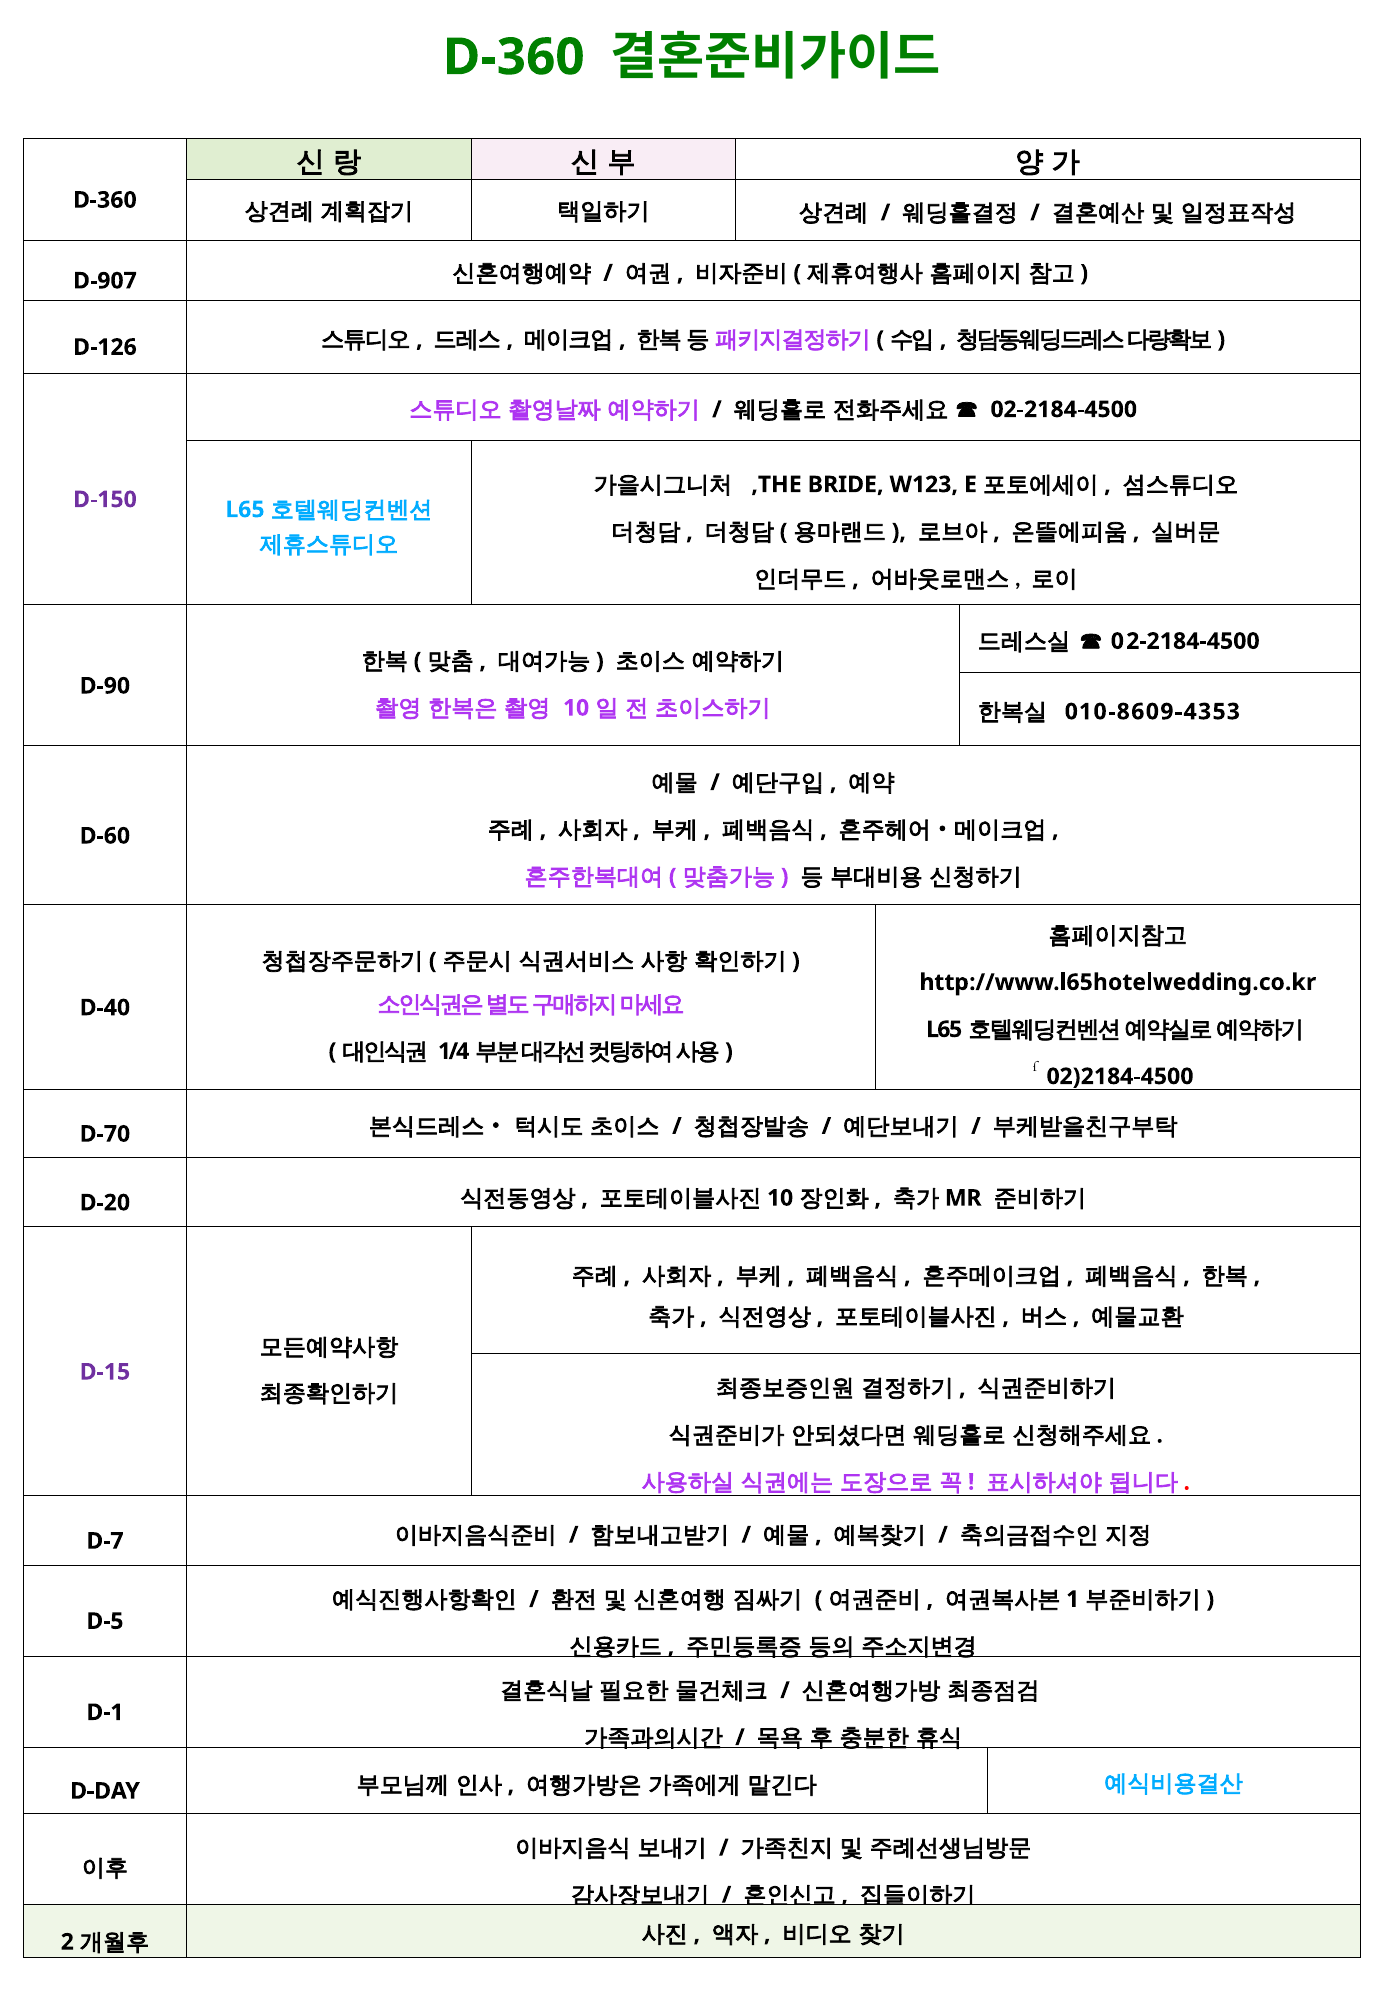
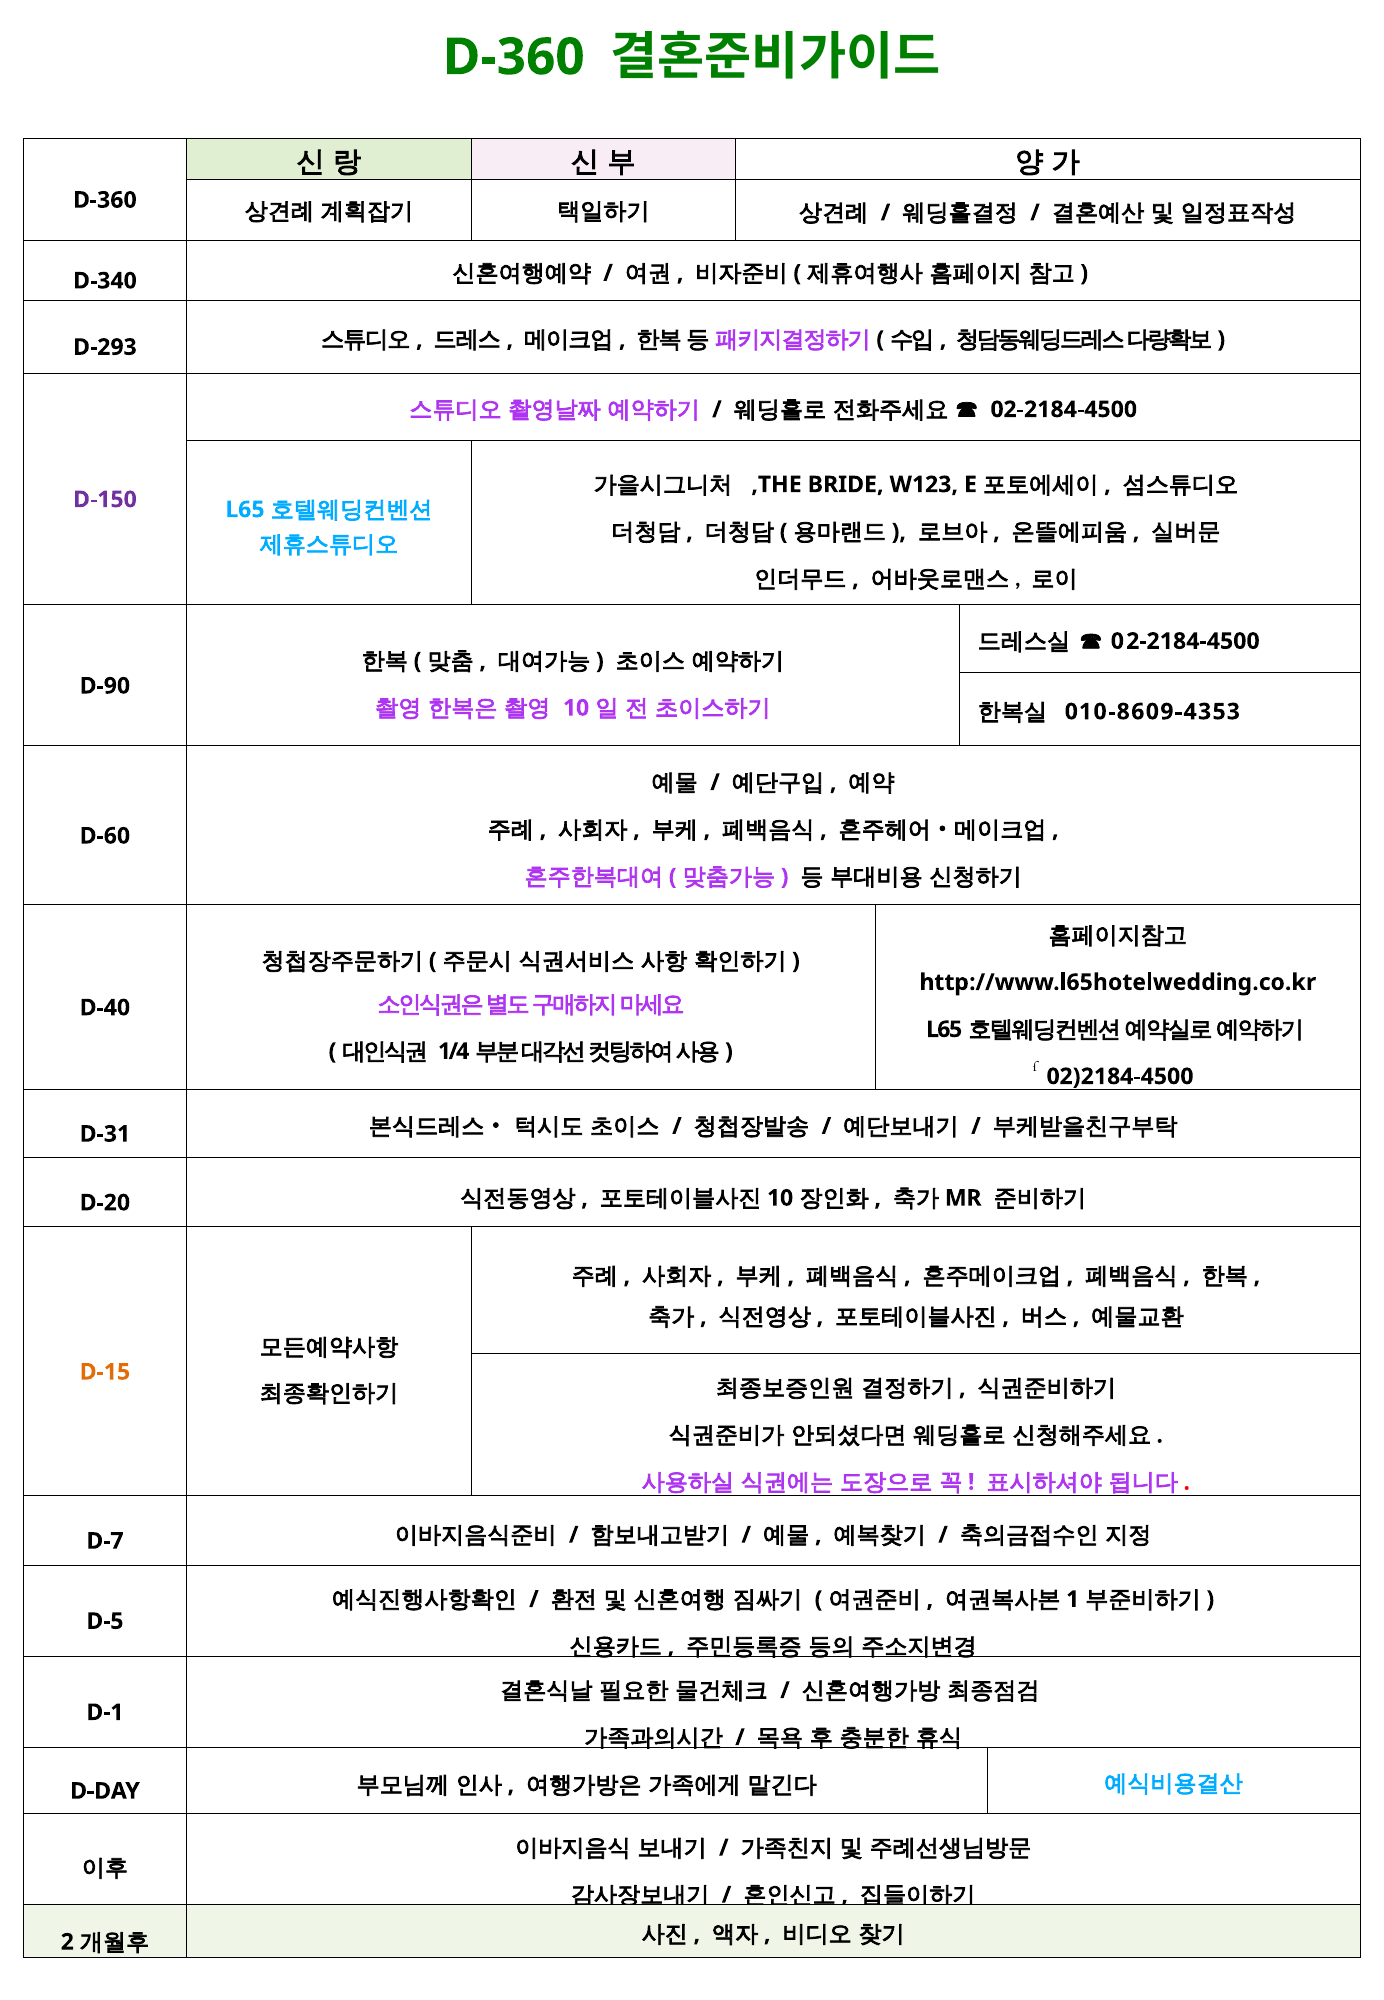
D-907: D-907 -> D-340
D-126: D-126 -> D-293
D-70: D-70 -> D-31
D-15 colour: purple -> orange
